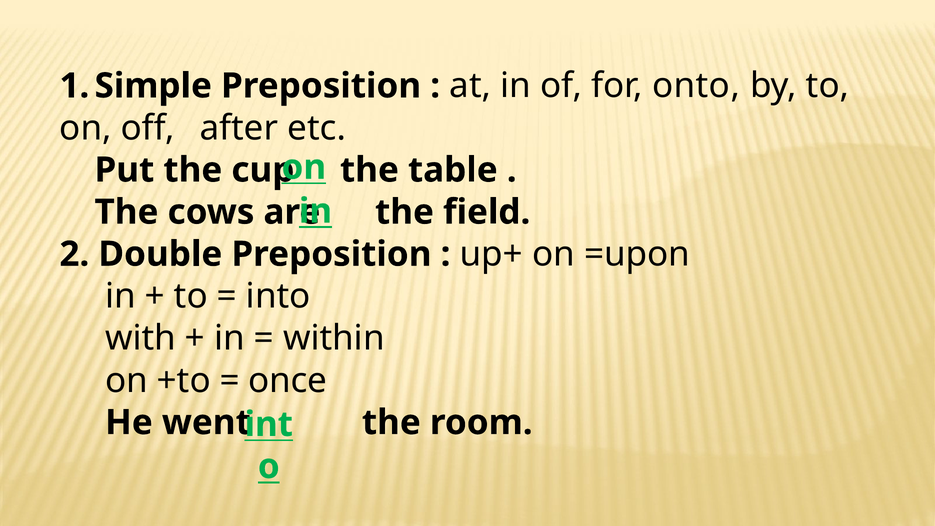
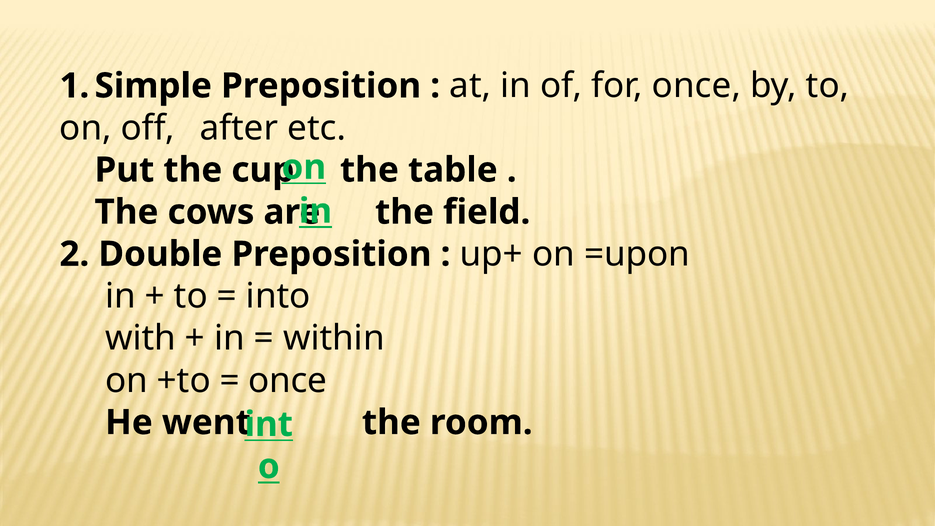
for onto: onto -> once
